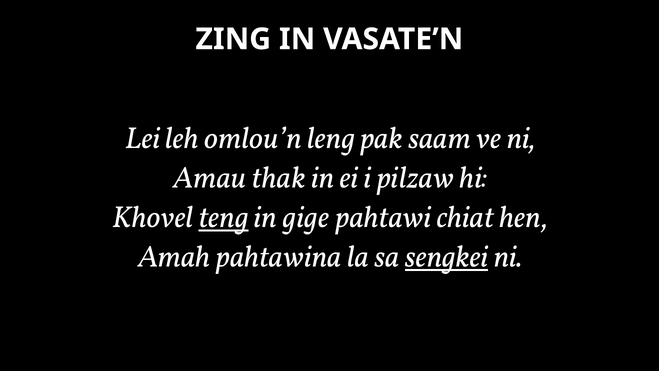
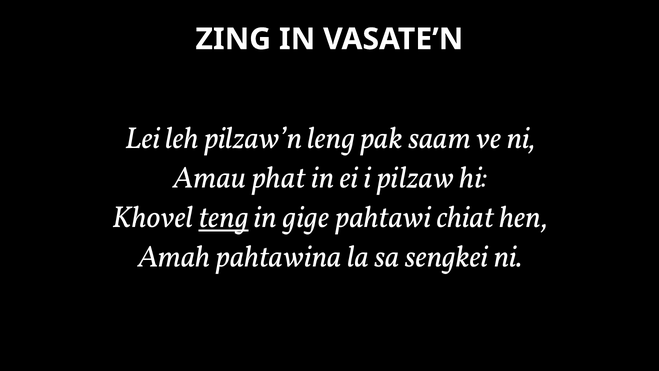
omlou’n: omlou’n -> pilzaw’n
thak: thak -> phat
sengkei underline: present -> none
